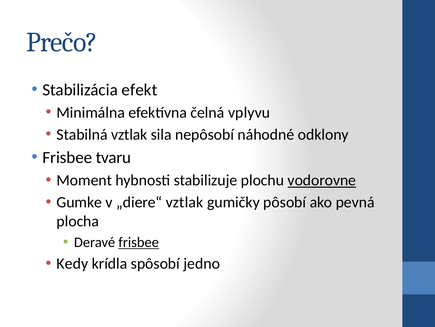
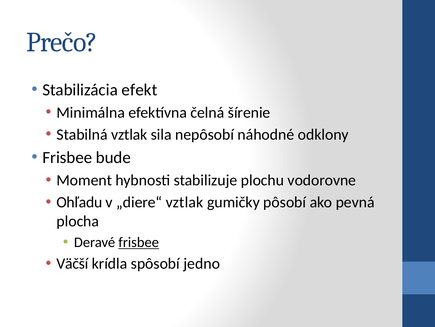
vplyvu: vplyvu -> šírenie
tvaru: tvaru -> bude
vodorovne underline: present -> none
Gumke: Gumke -> Ohľadu
Kedy: Kedy -> Väčší
